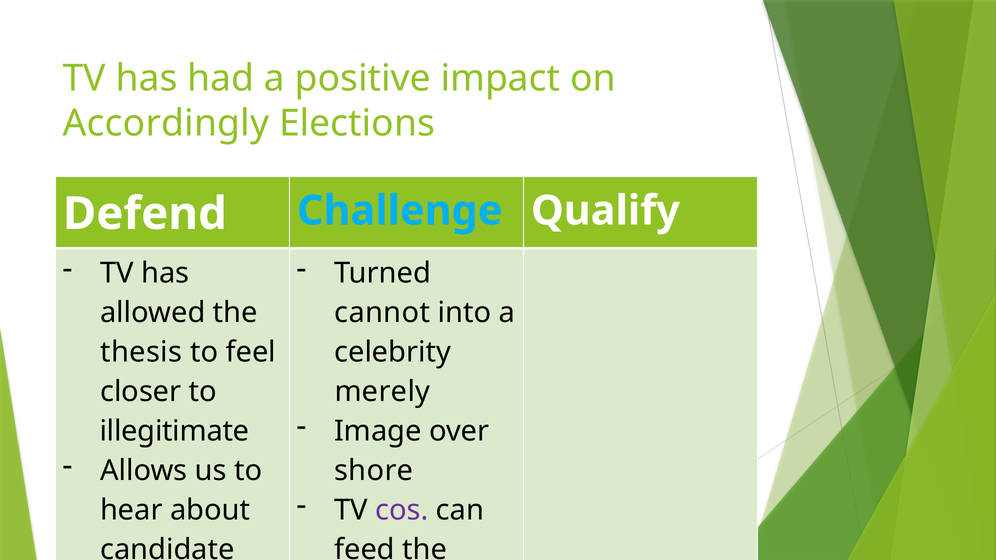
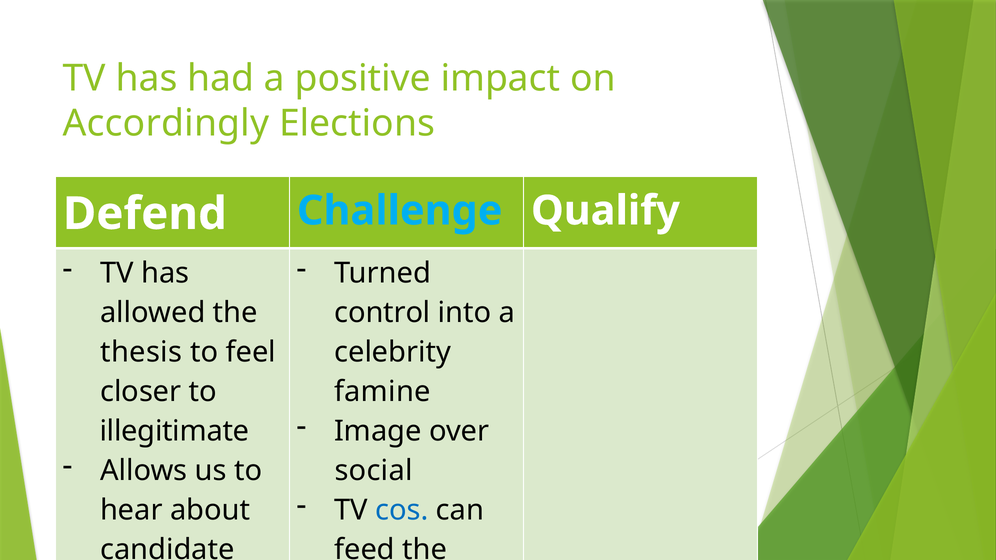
cannot: cannot -> control
merely: merely -> famine
shore: shore -> social
cos colour: purple -> blue
